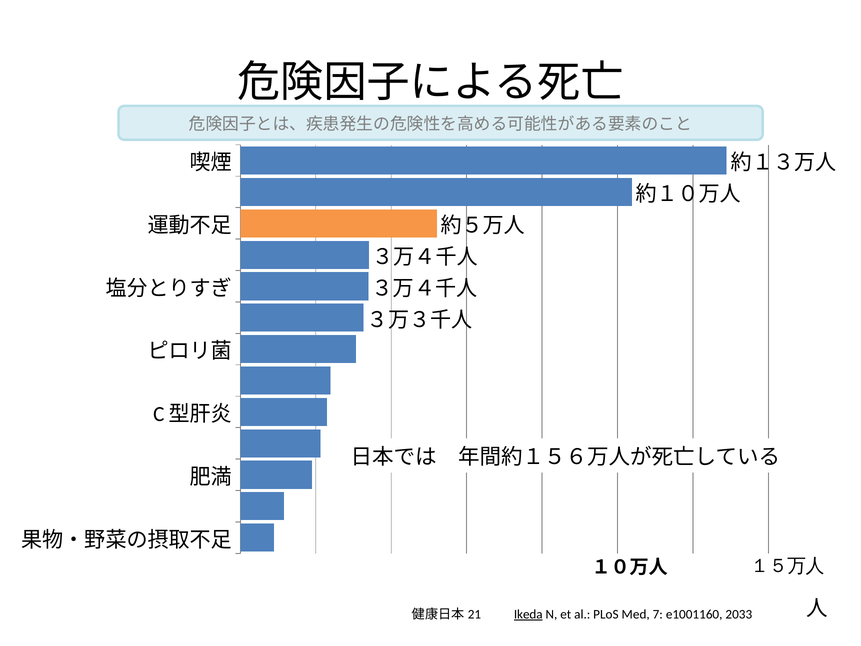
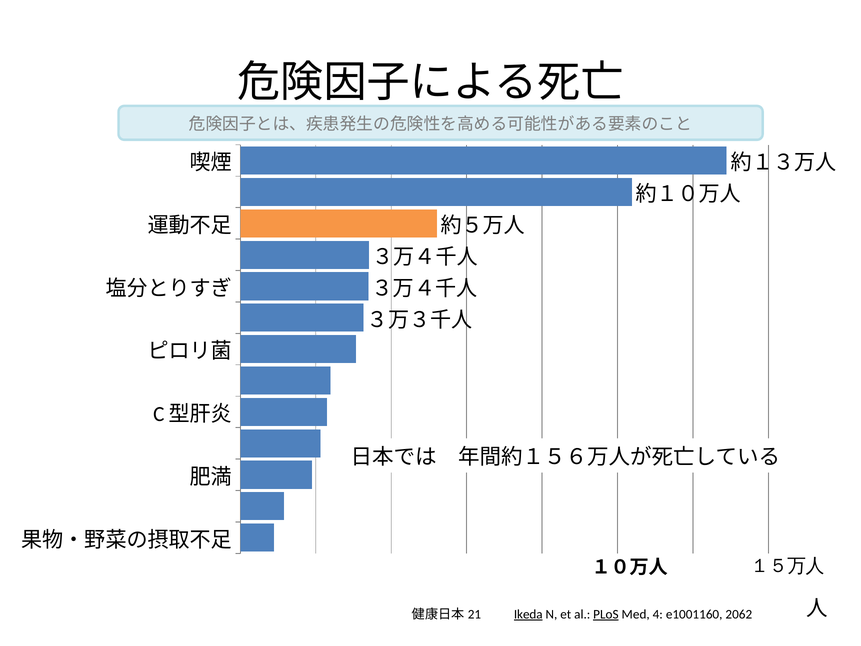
PLoS underline: none -> present
7: 7 -> 4
2033: 2033 -> 2062
